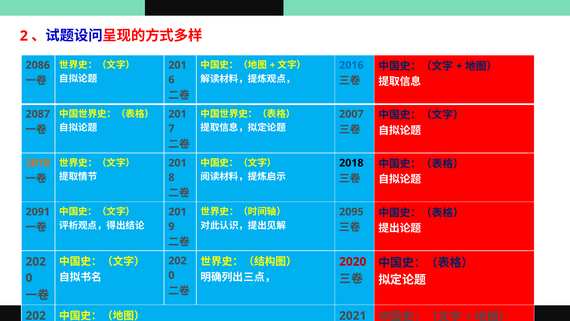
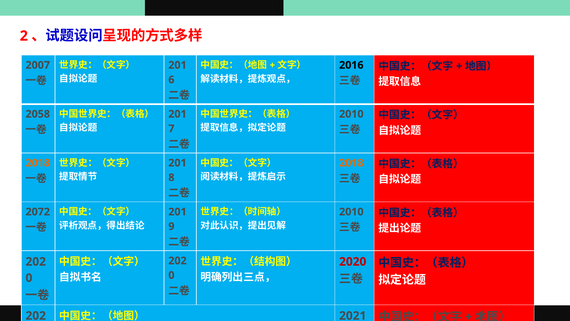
2086: 2086 -> 2007
2016 colour: blue -> black
2087: 2087 -> 2058
2007 at (351, 114): 2007 -> 2010
2018 at (351, 163) colour: black -> orange
2091: 2091 -> 2072
2095 at (351, 212): 2095 -> 2010
